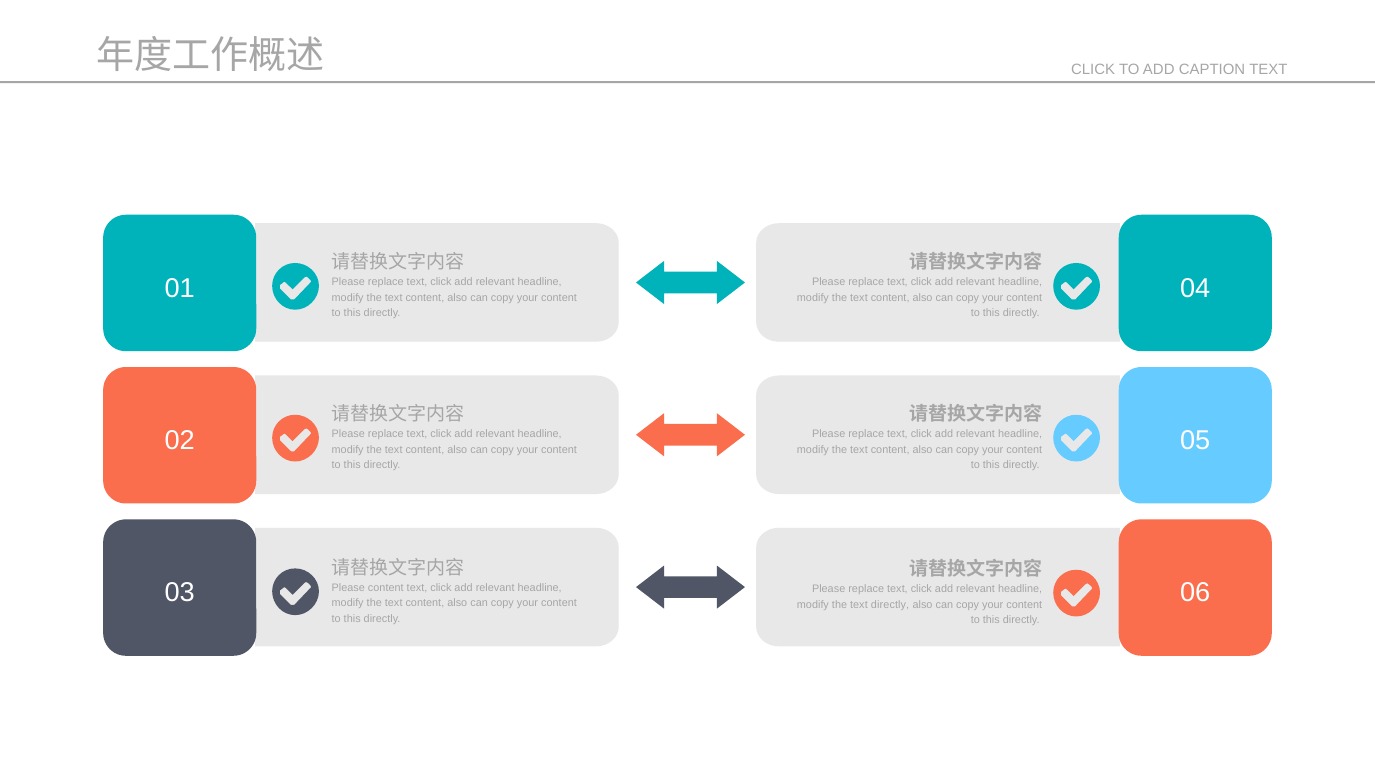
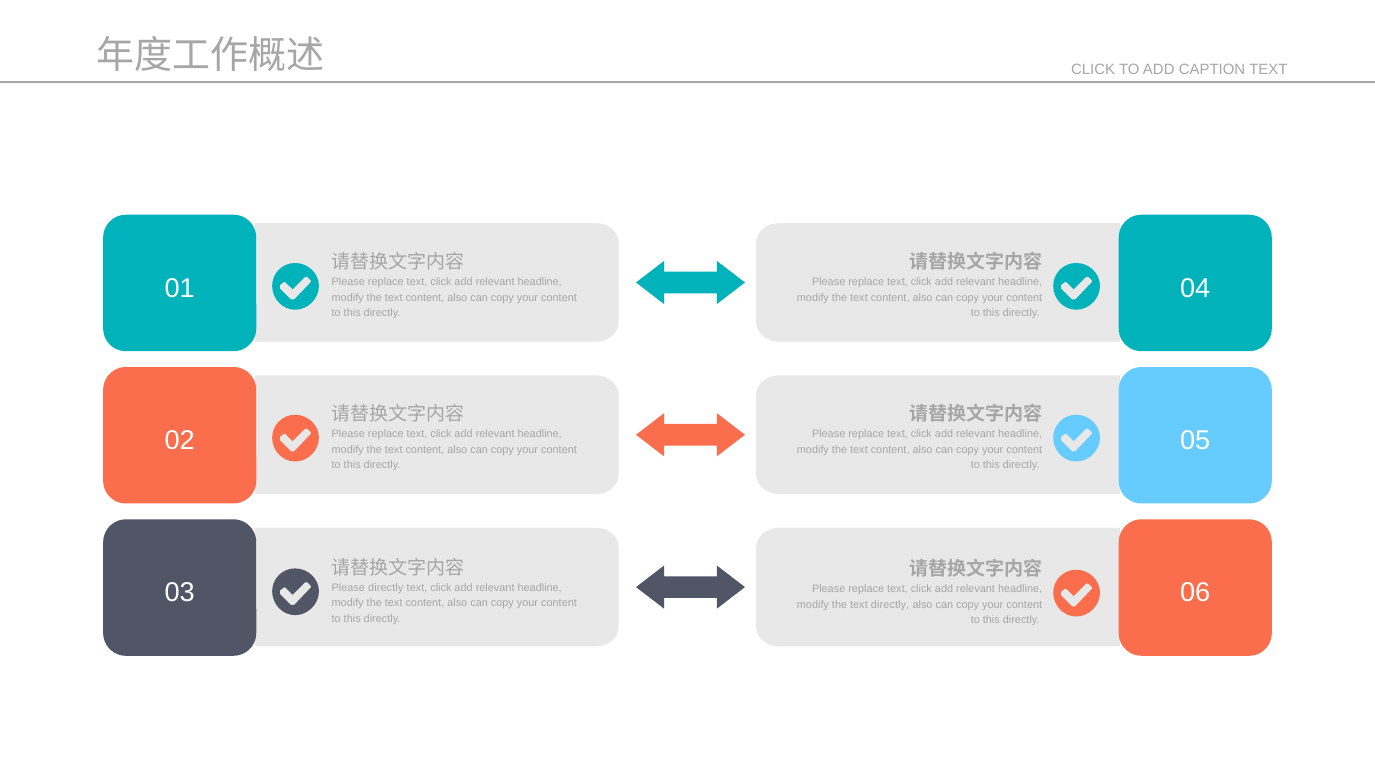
Please content: content -> directly
